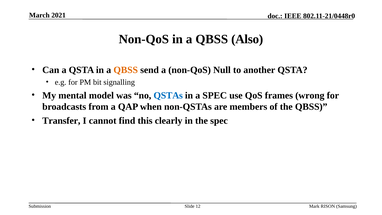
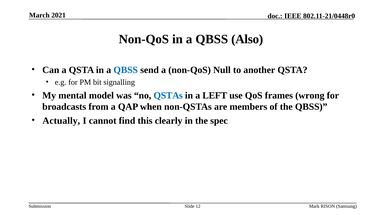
QBSS at (126, 70) colour: orange -> blue
a SPEC: SPEC -> LEFT
Transfer: Transfer -> Actually
